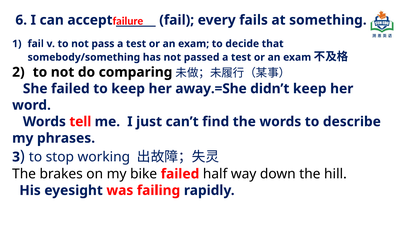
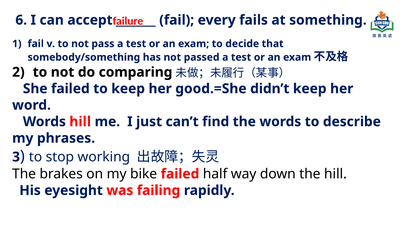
away.=She: away.=She -> good.=She
Words tell: tell -> hill
